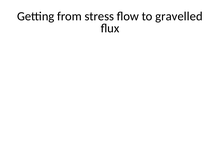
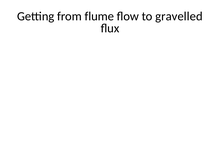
stress: stress -> flume
